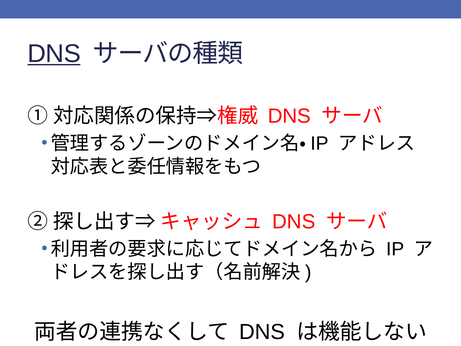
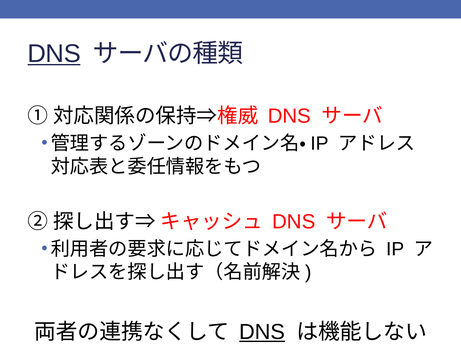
DNS at (262, 332) underline: none -> present
